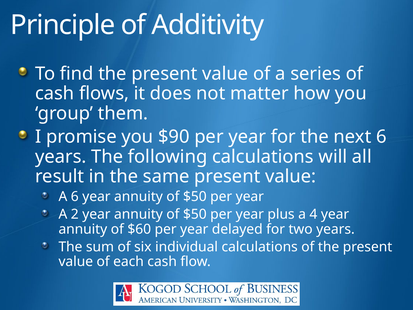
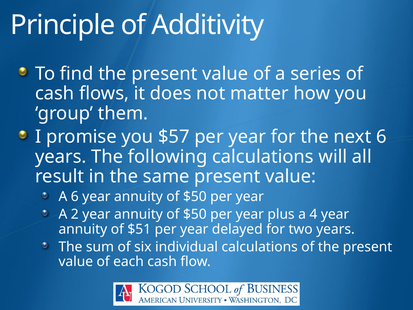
$90: $90 -> $57
$60: $60 -> $51
